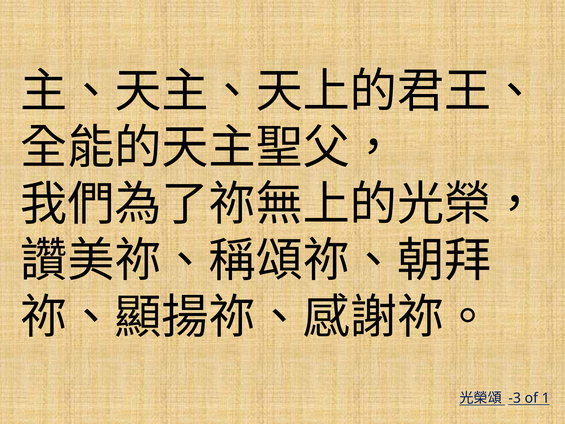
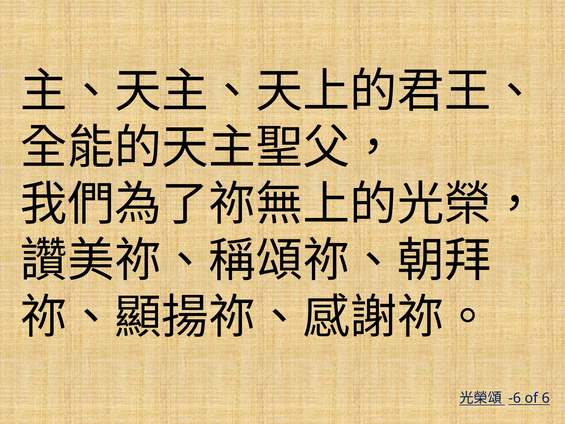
-3: -3 -> -6
1: 1 -> 6
